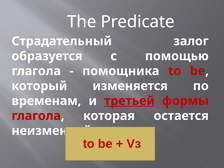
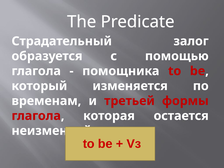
третьей underline: present -> none
